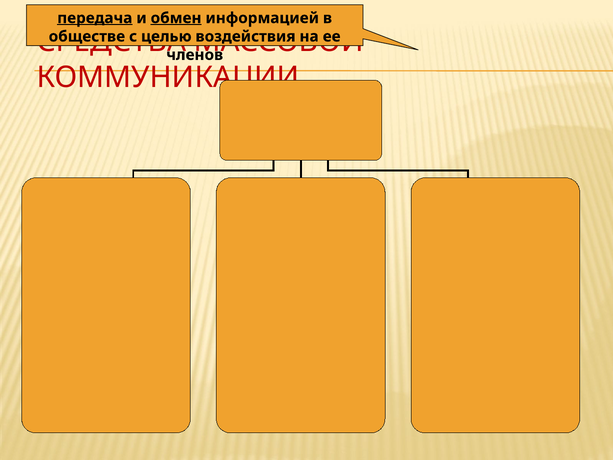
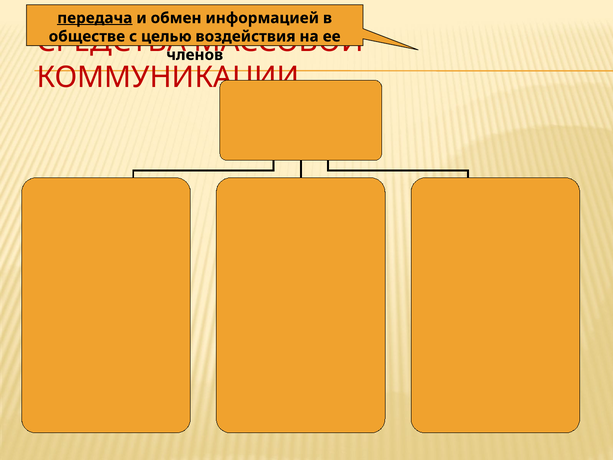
обмен underline: present -> none
